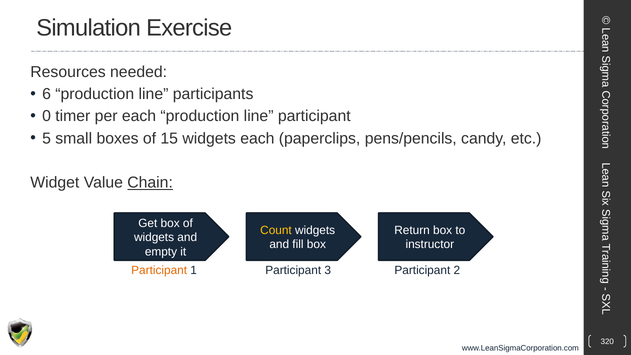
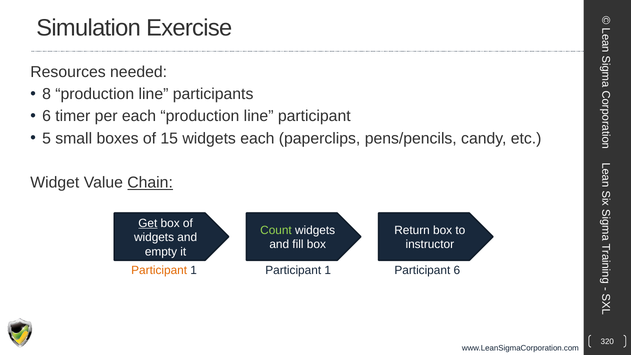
6: 6 -> 8
0 at (47, 116): 0 -> 6
Get underline: none -> present
Count colour: yellow -> light green
1 Participant 3: 3 -> 1
Participant 2: 2 -> 6
